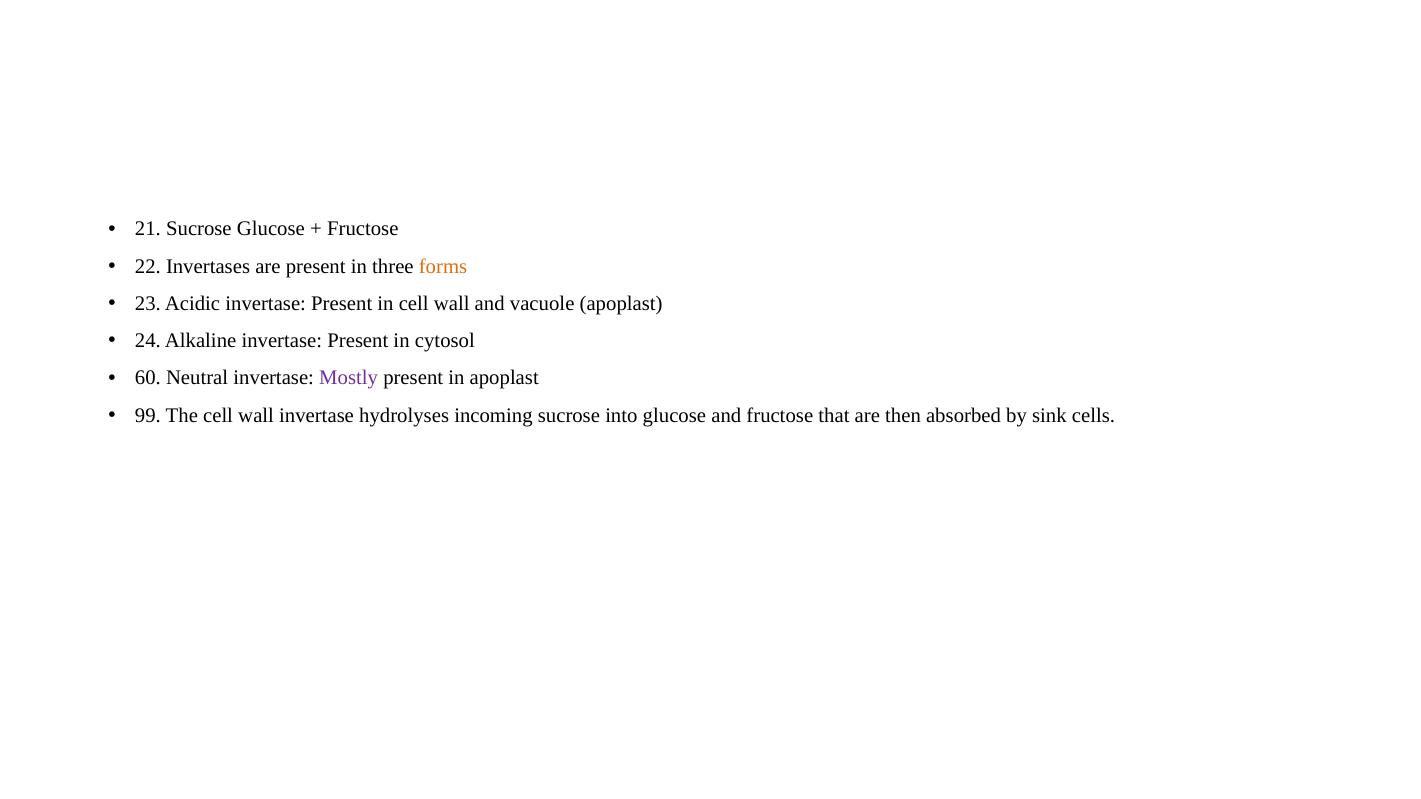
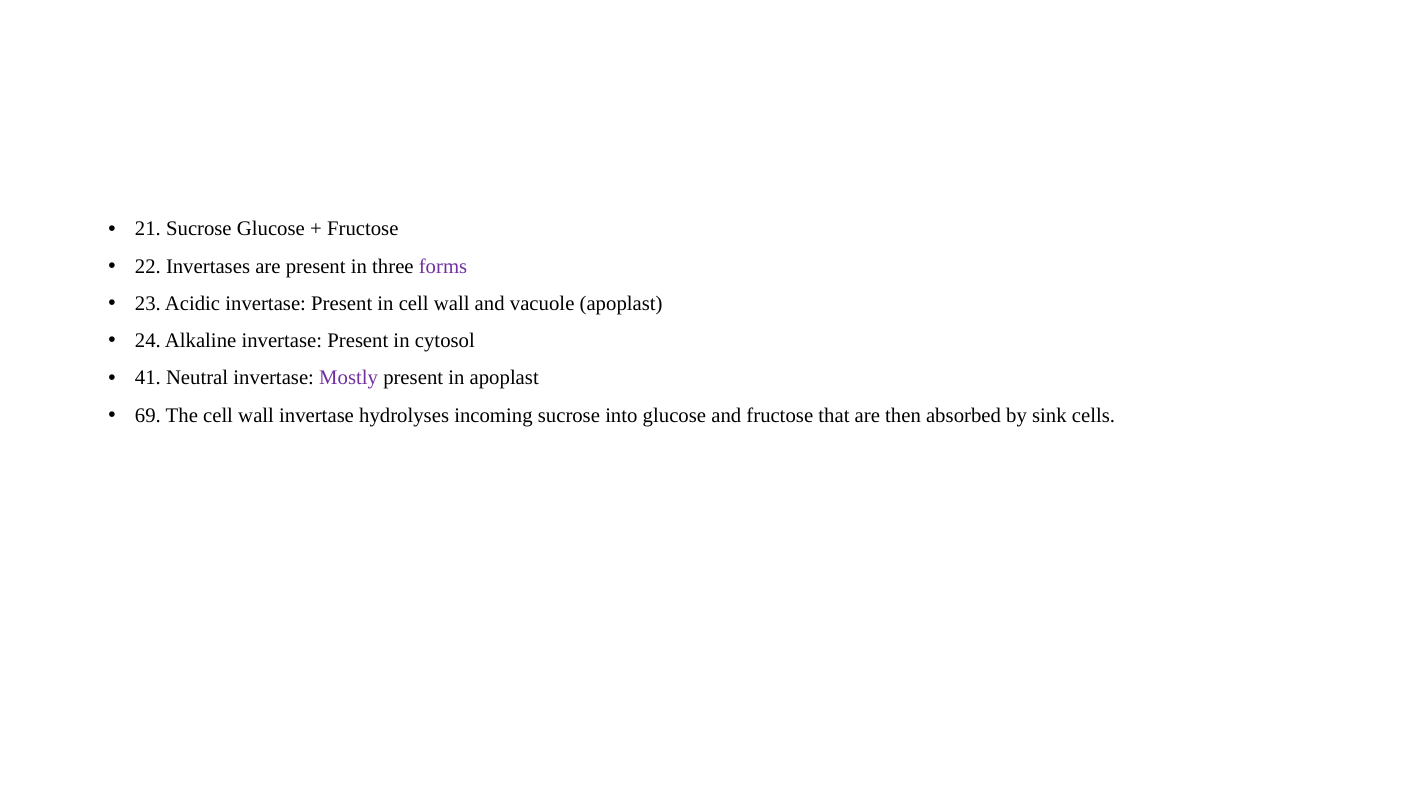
forms colour: orange -> purple
60: 60 -> 41
99: 99 -> 69
